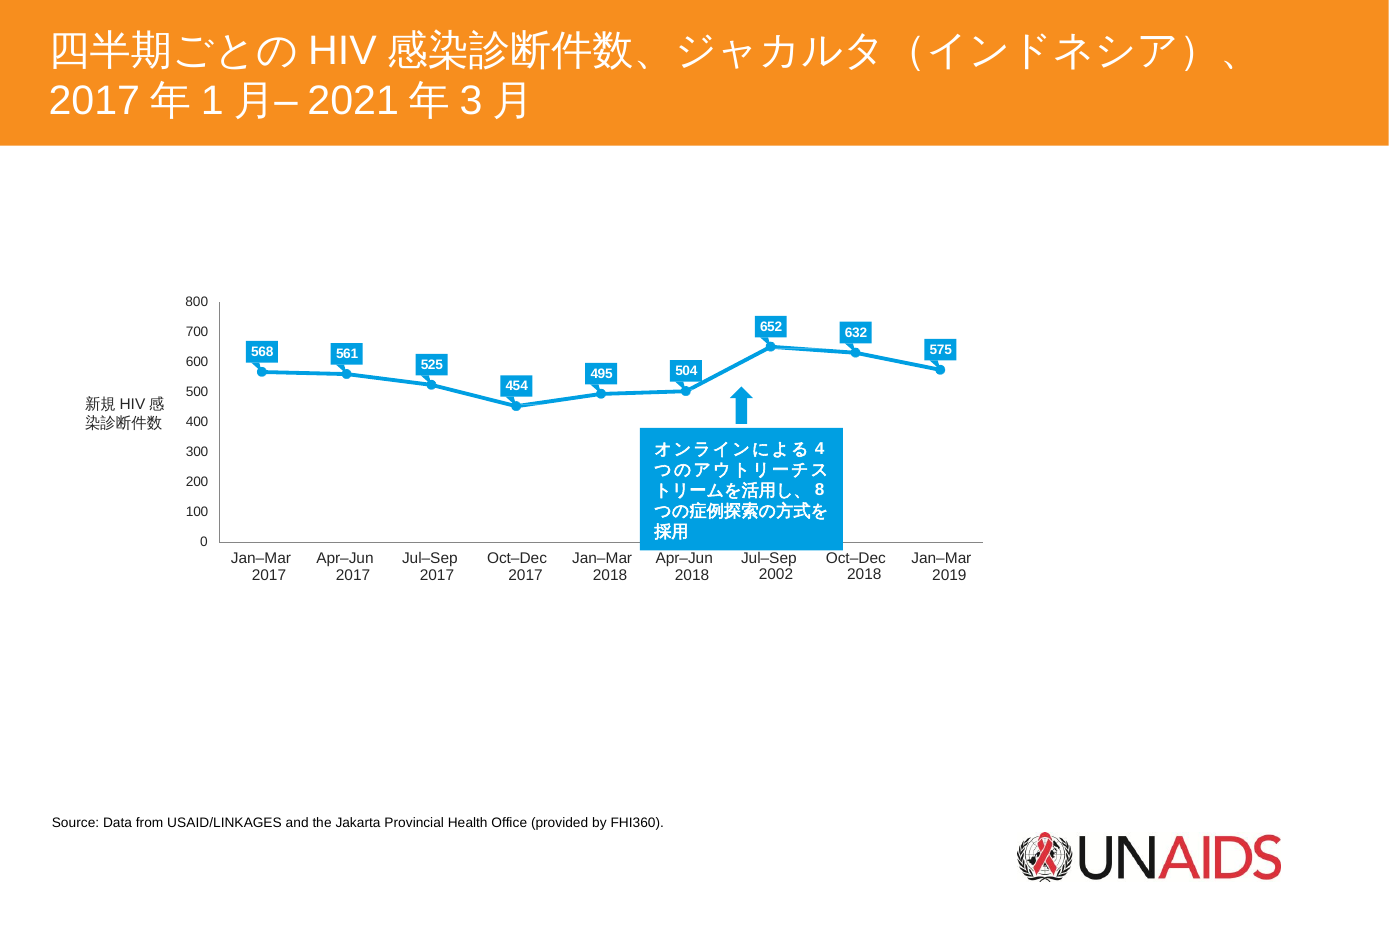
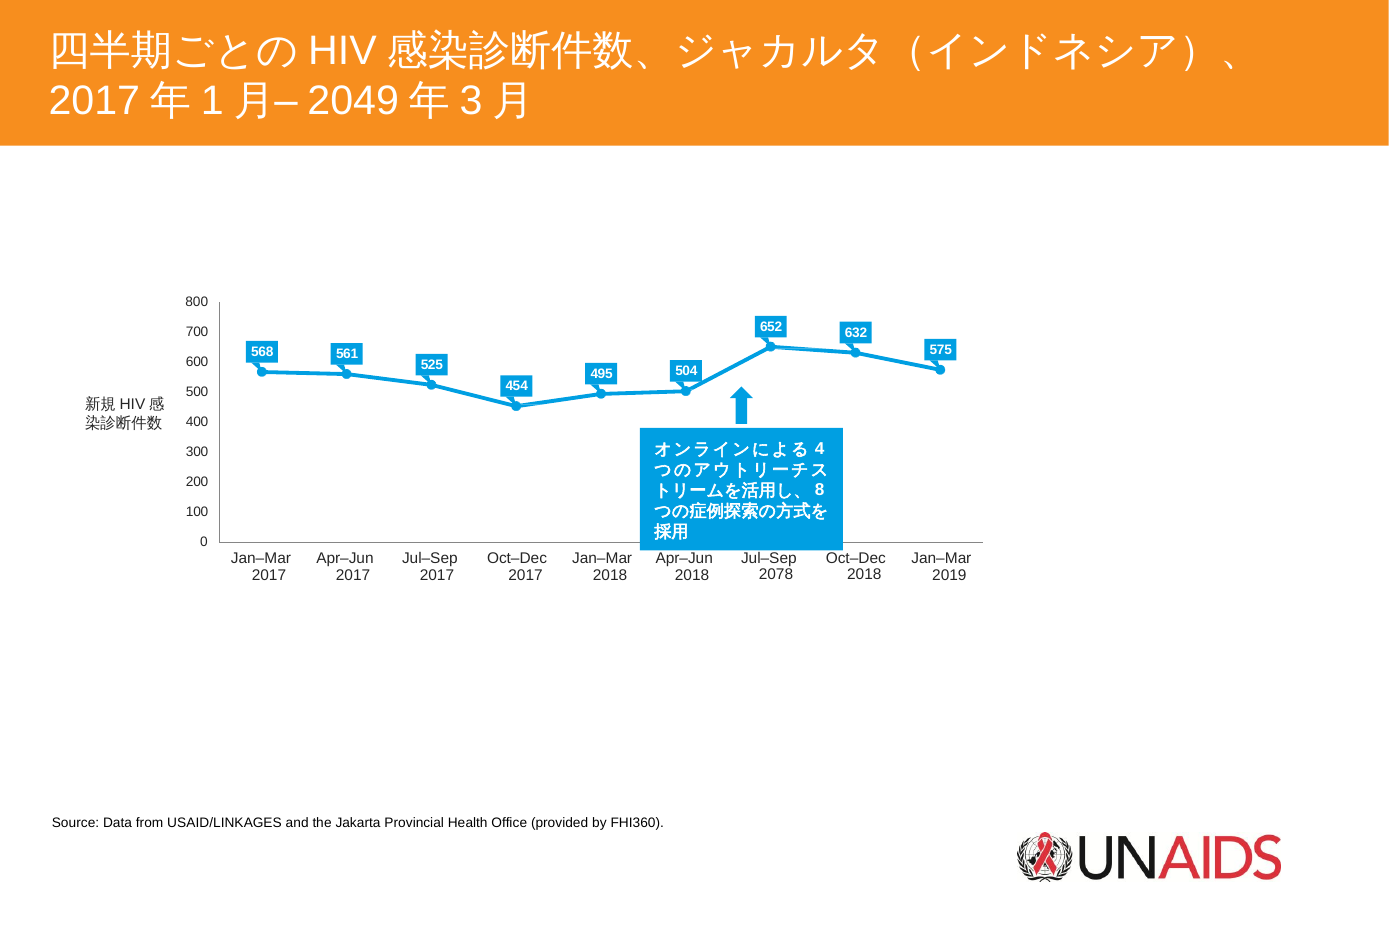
2021: 2021 -> 2049
2002: 2002 -> 2078
